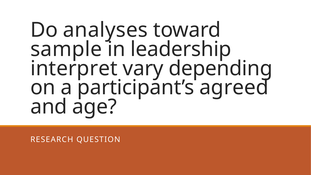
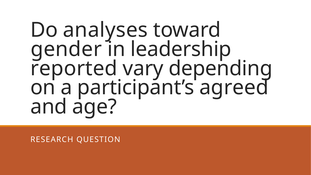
sample: sample -> gender
interpret: interpret -> reported
